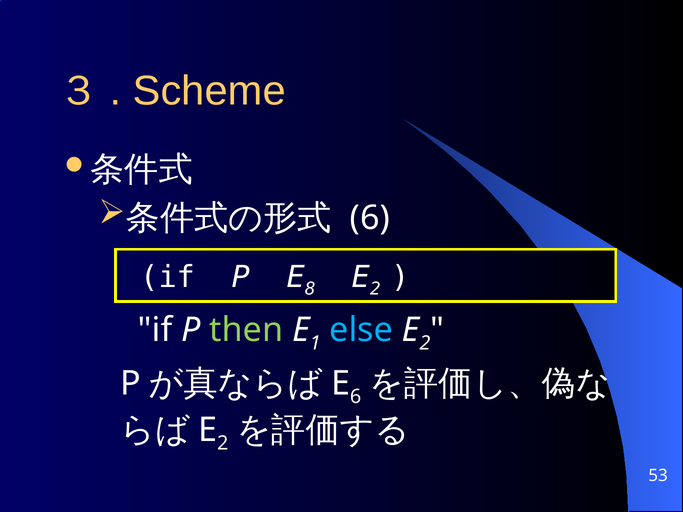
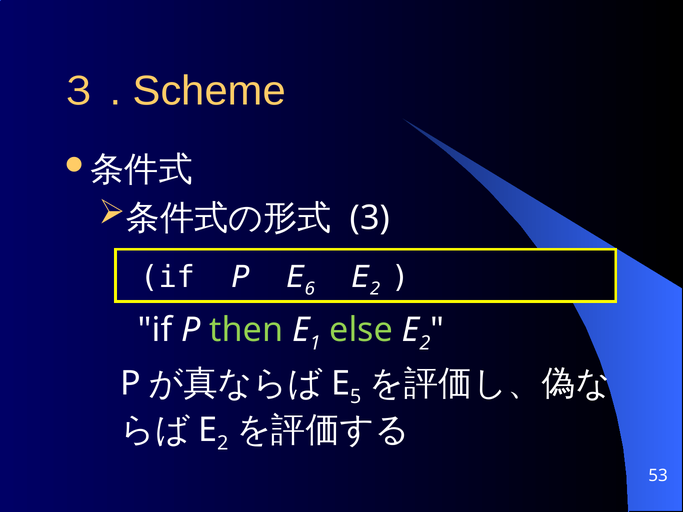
6 at (370, 218): 6 -> 3
8: 8 -> 6
else colour: light blue -> light green
6 at (356, 397): 6 -> 5
